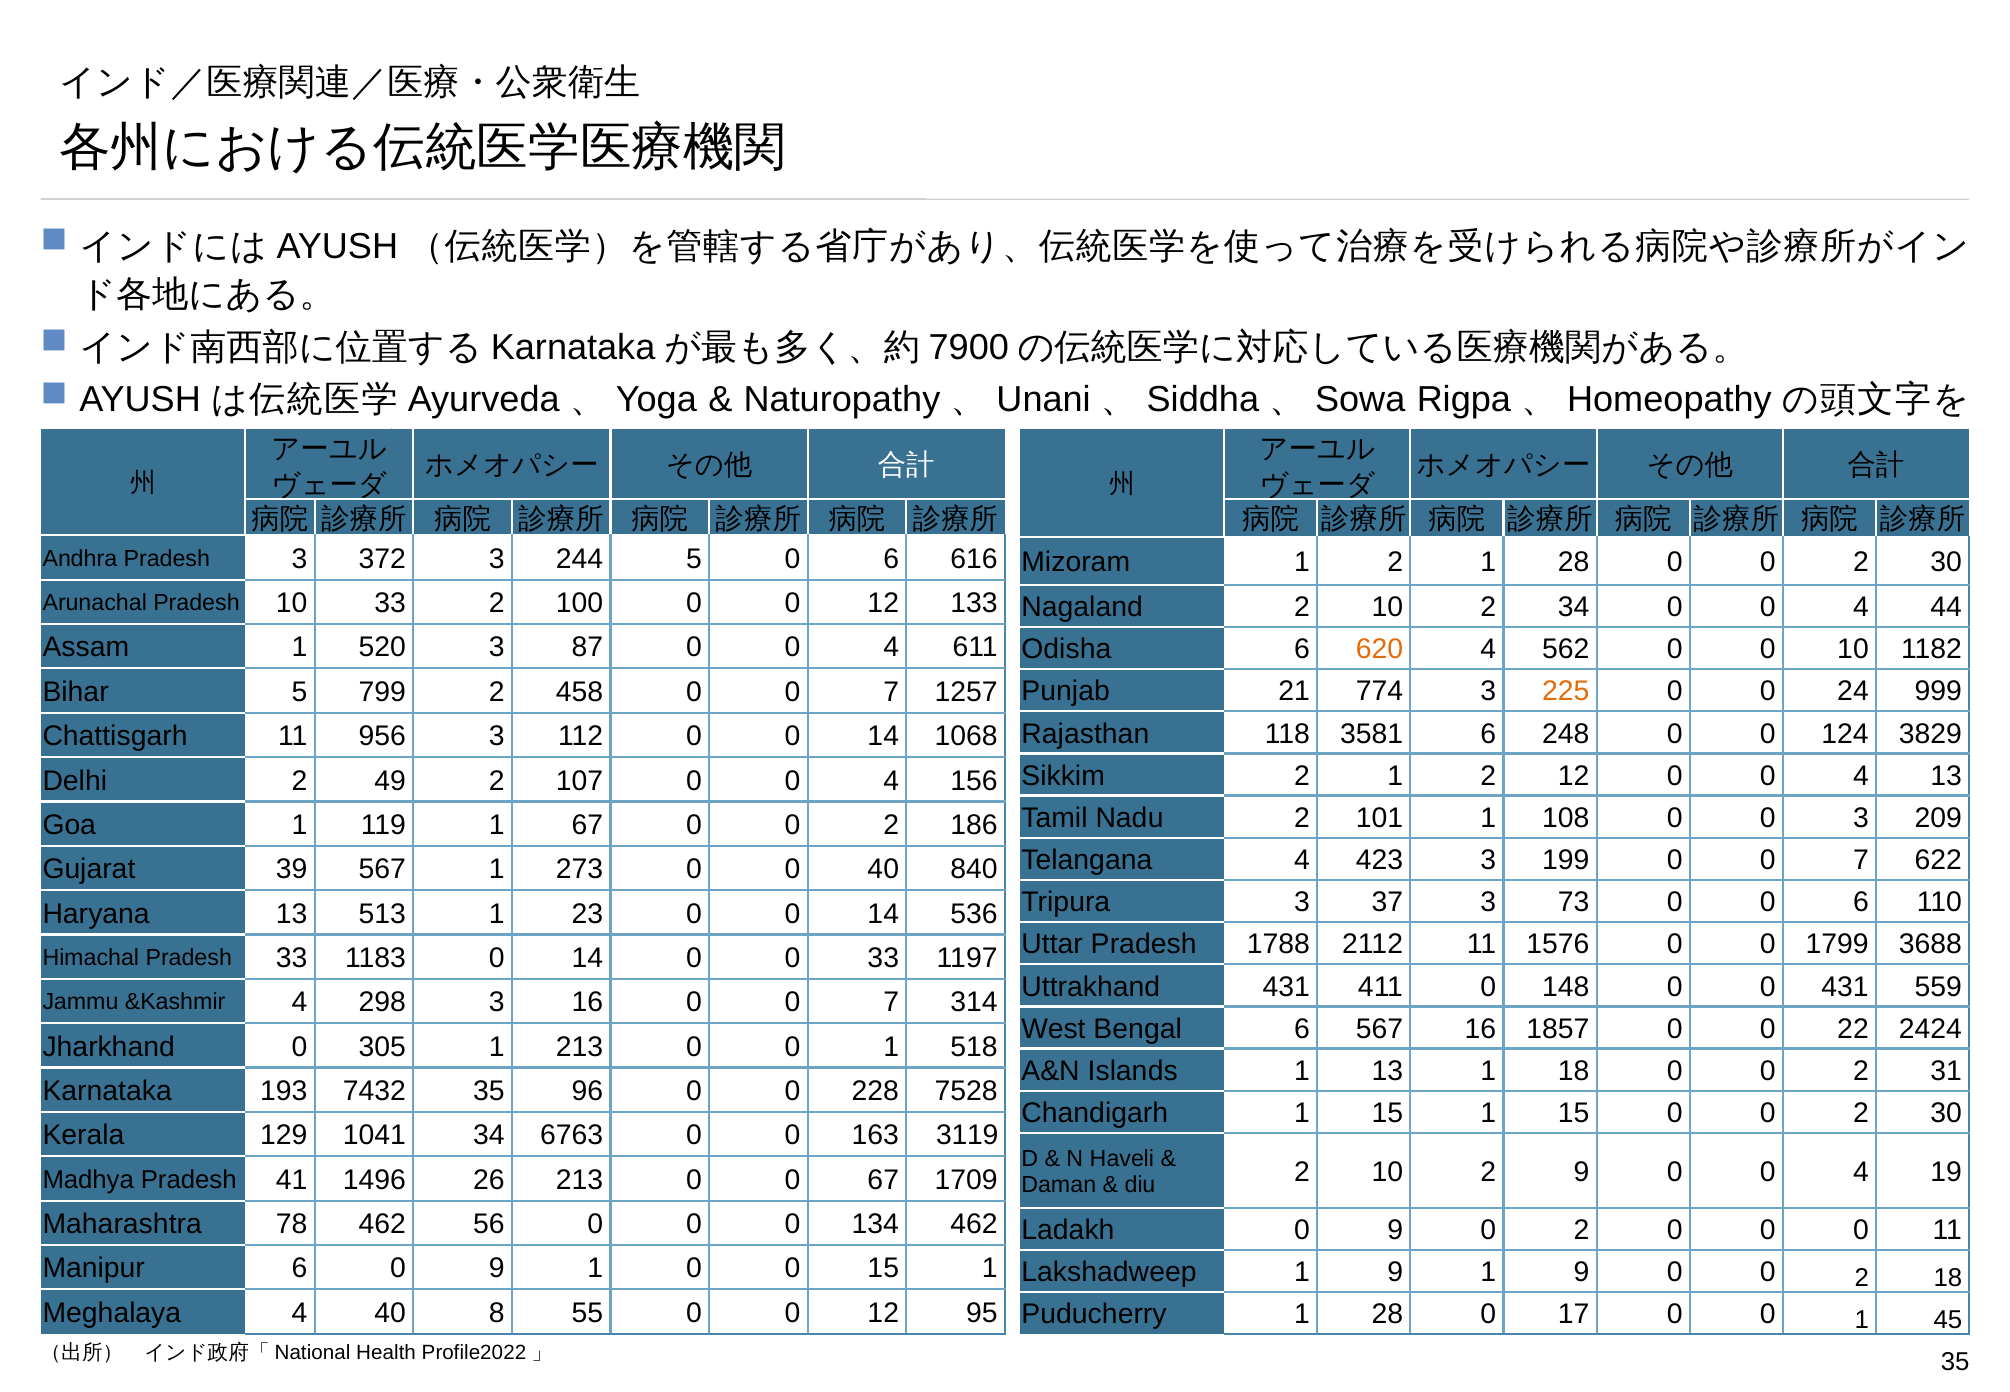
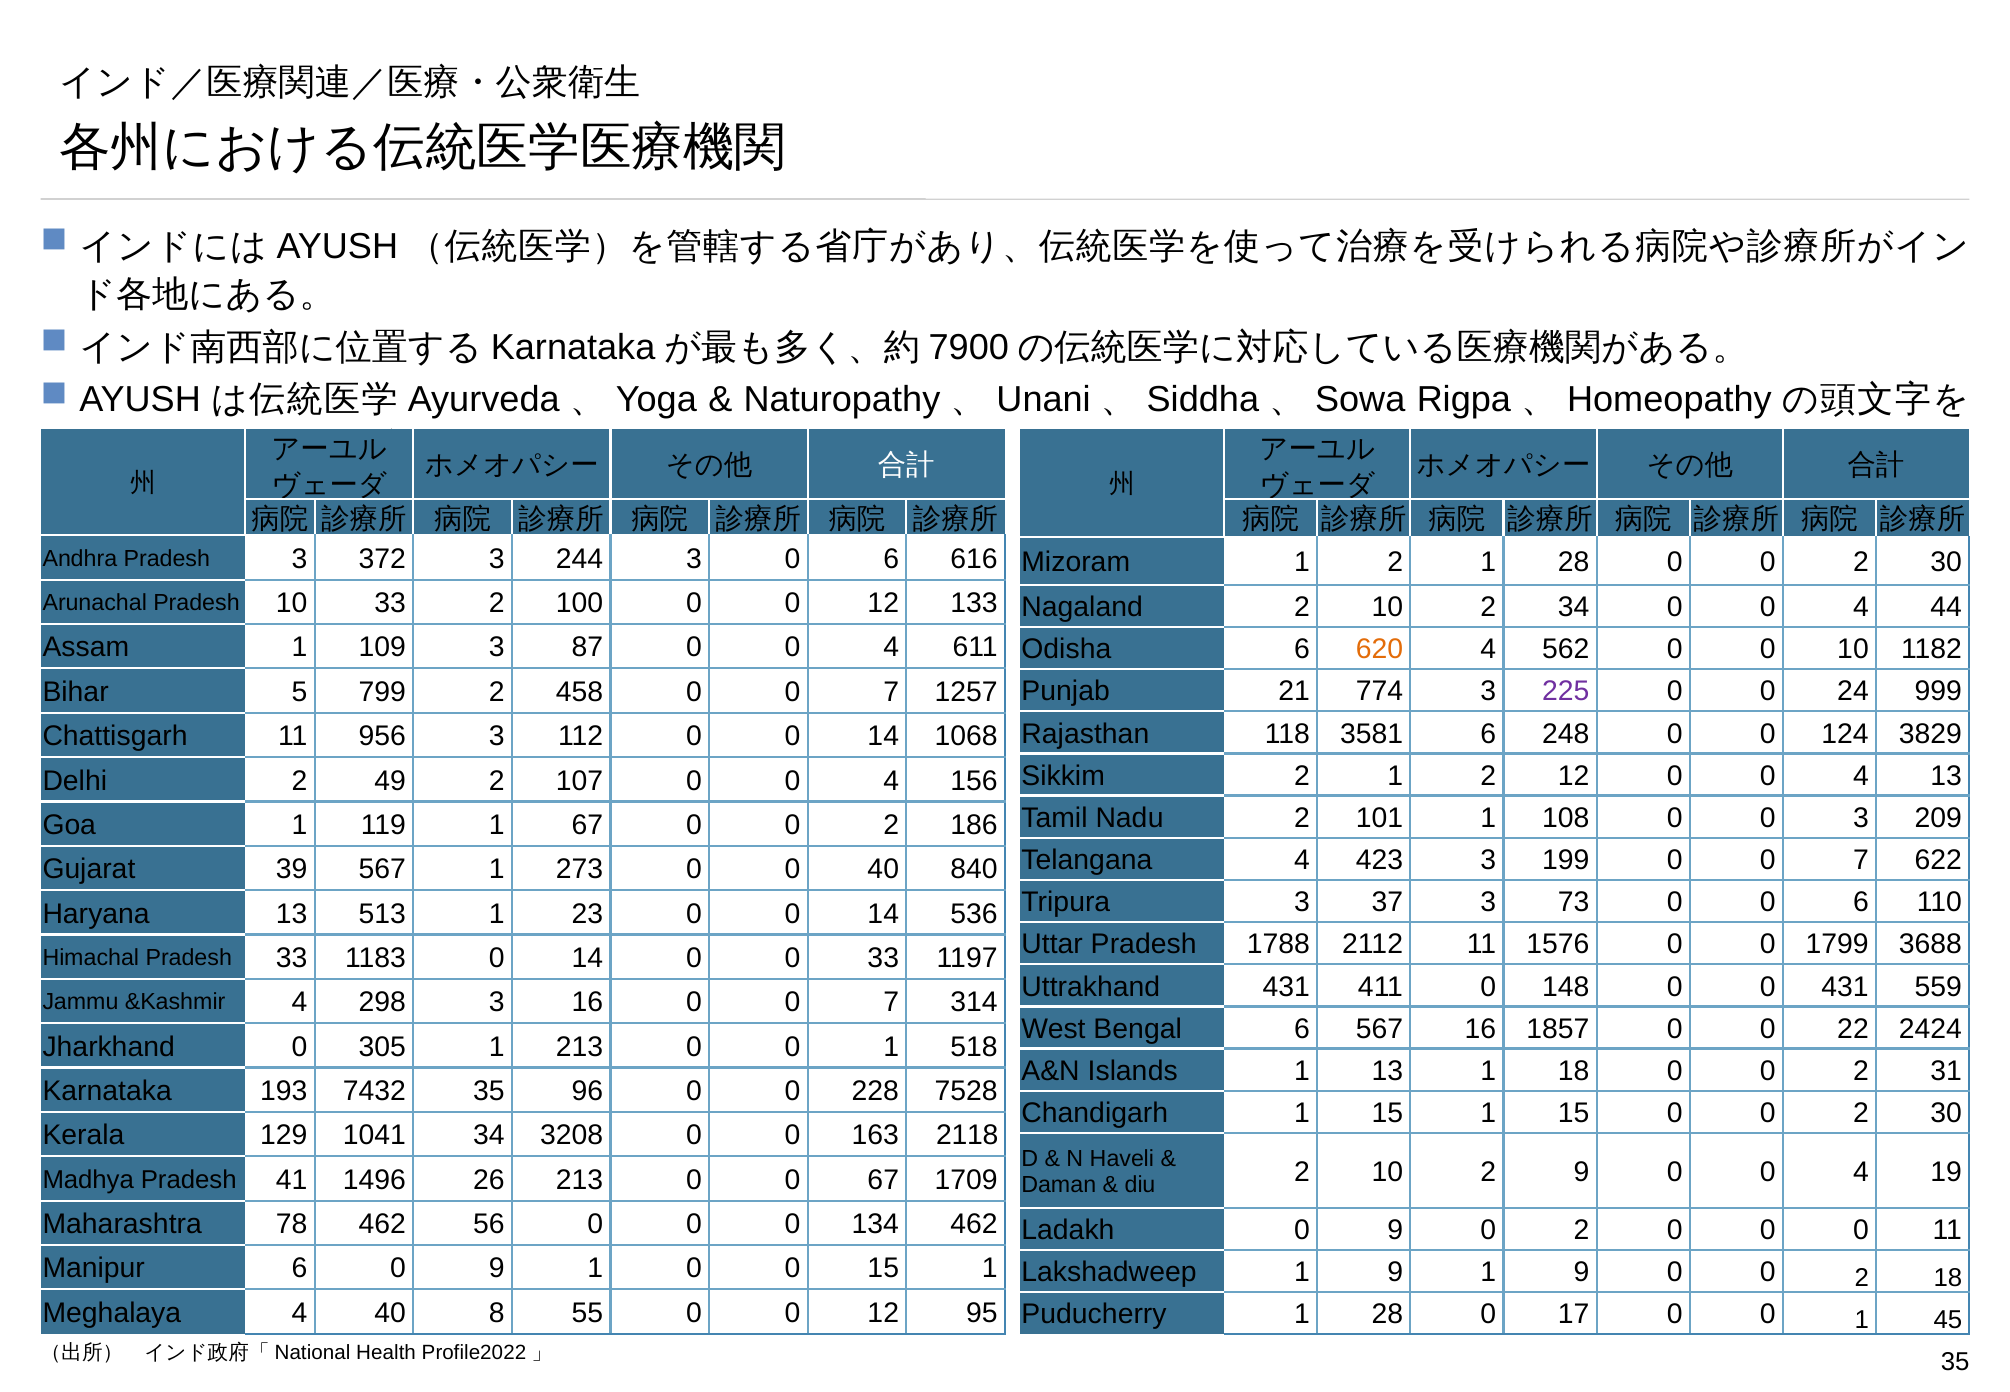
244 5: 5 -> 3
520: 520 -> 109
225 colour: orange -> purple
6763: 6763 -> 3208
3119: 3119 -> 2118
